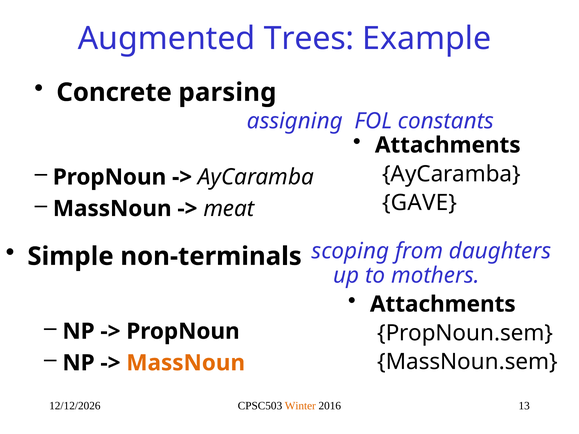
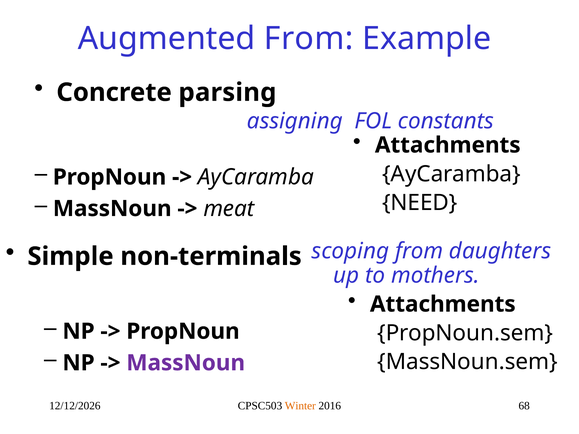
Augmented Trees: Trees -> From
GAVE: GAVE -> NEED
MassNoun at (186, 363) colour: orange -> purple
13: 13 -> 68
